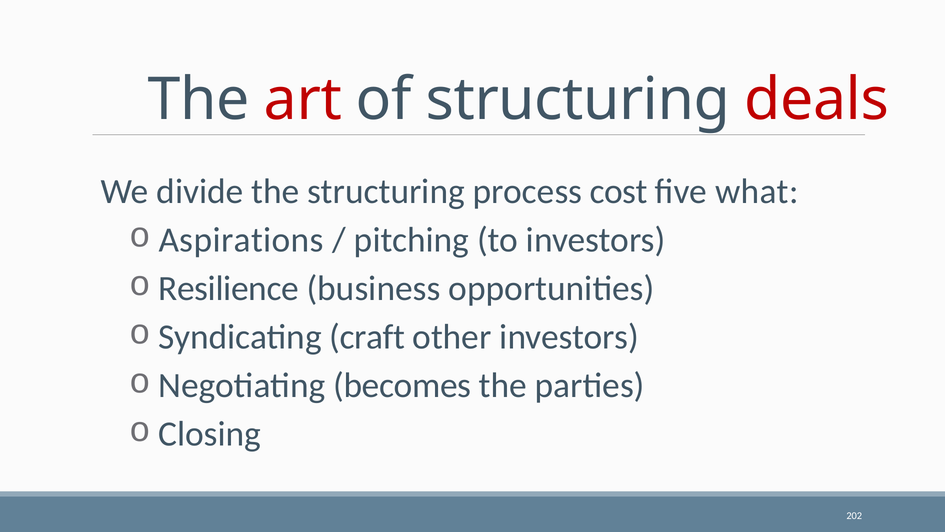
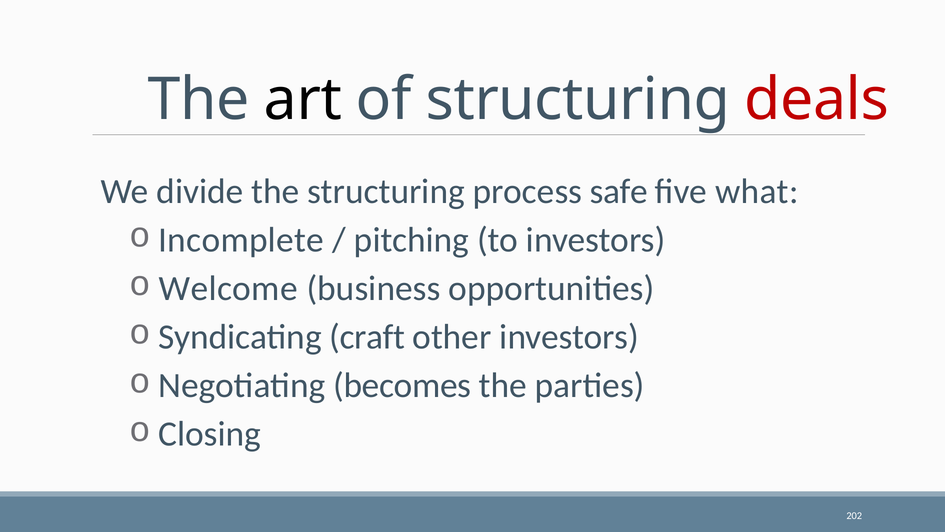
art colour: red -> black
cost: cost -> safe
Aspirations: Aspirations -> Incomplete
Resilience: Resilience -> Welcome
